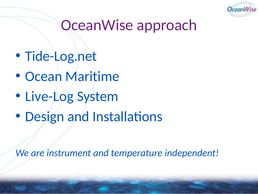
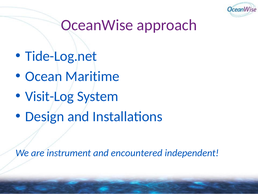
Live-Log: Live-Log -> Visit-Log
temperature: temperature -> encountered
